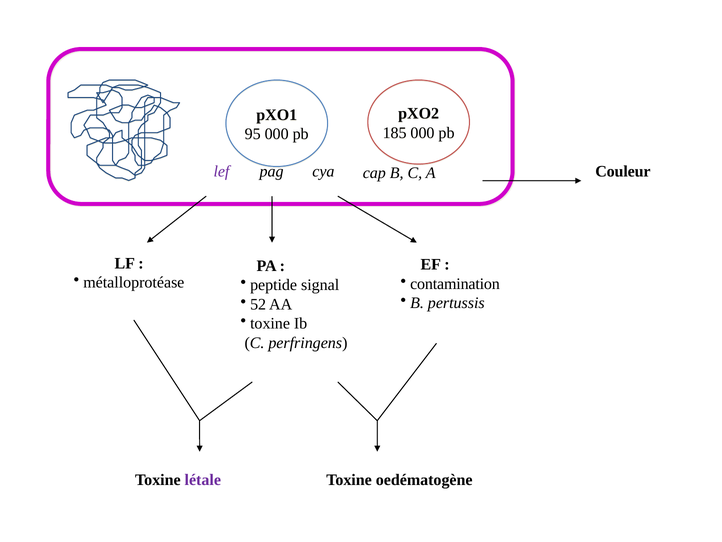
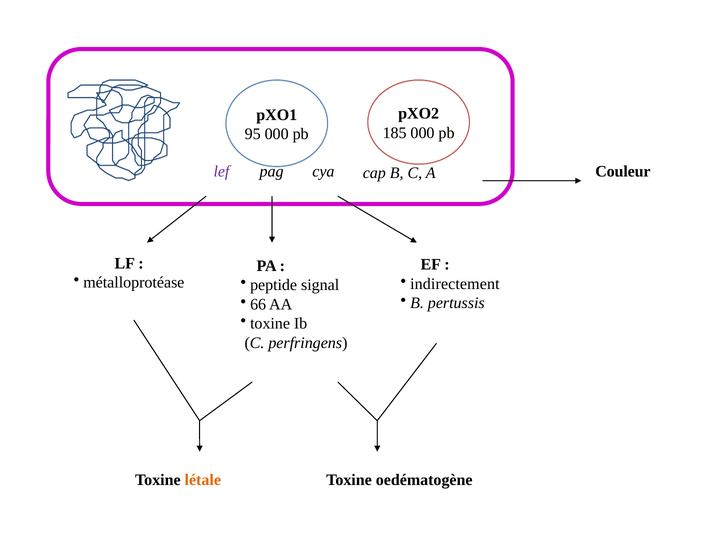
contamination: contamination -> indirectement
52: 52 -> 66
létale colour: purple -> orange
